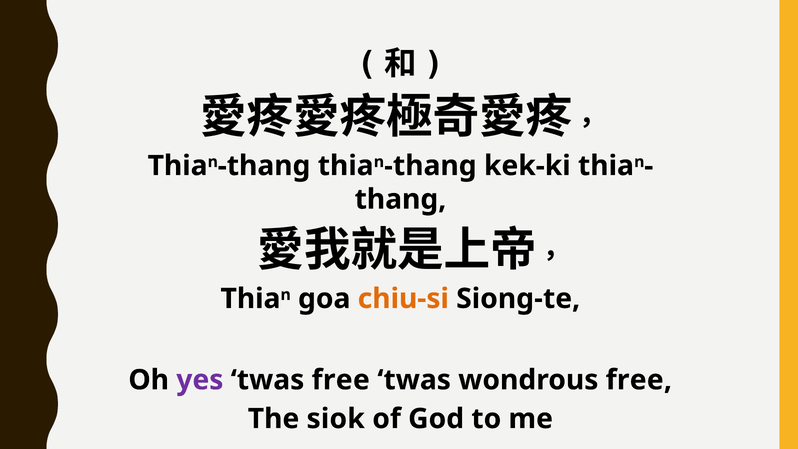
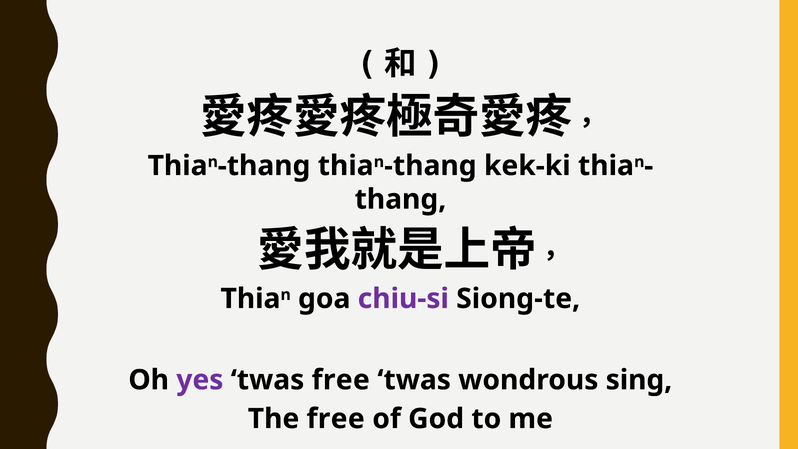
chiu-si colour: orange -> purple
wondrous free: free -> sing
The siok: siok -> free
